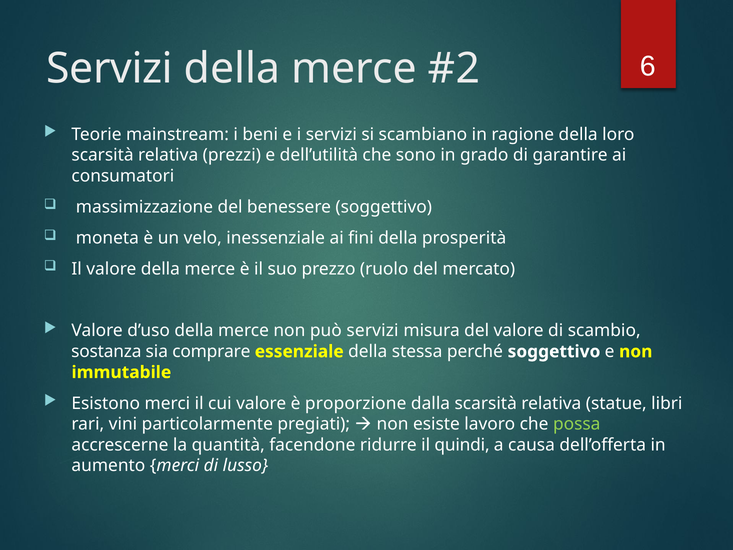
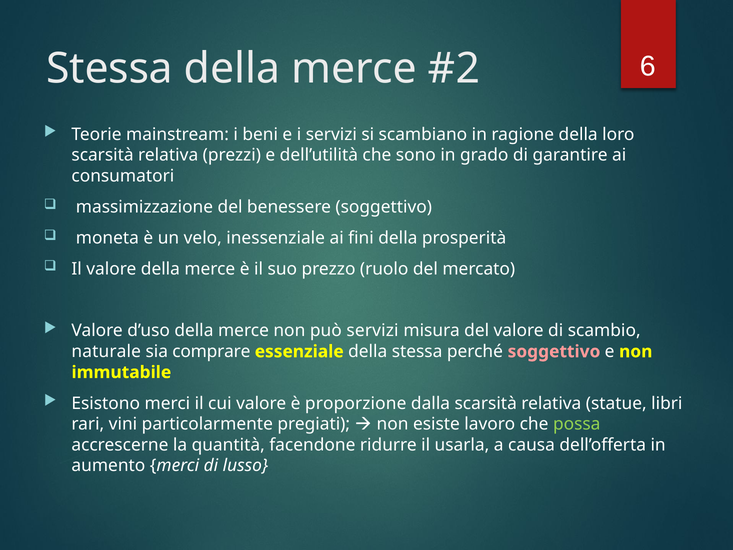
Servizi at (110, 69): Servizi -> Stessa
sostanza: sostanza -> naturale
soggettivo at (554, 351) colour: white -> pink
quindi: quindi -> usarla
